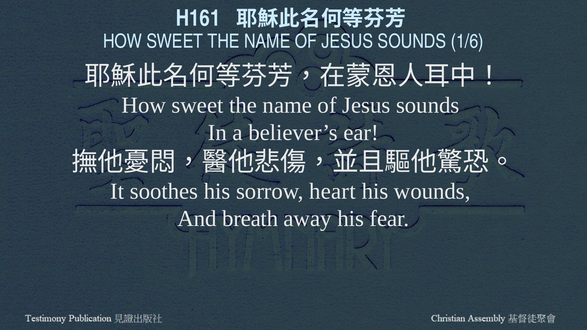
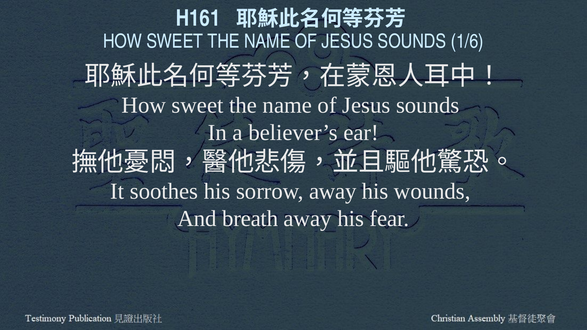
sorrow heart: heart -> away
